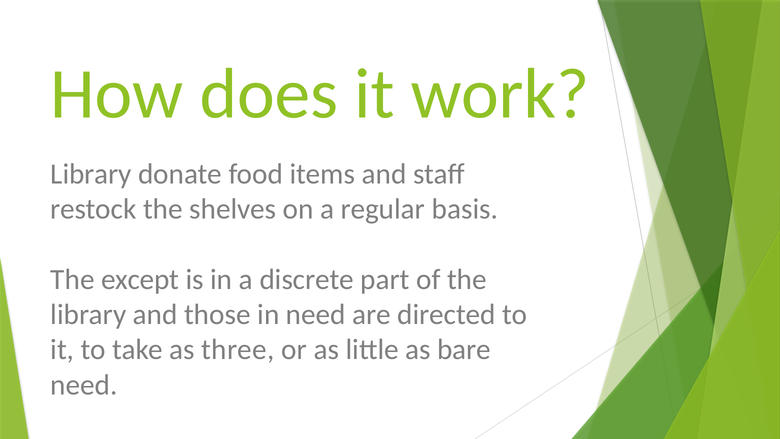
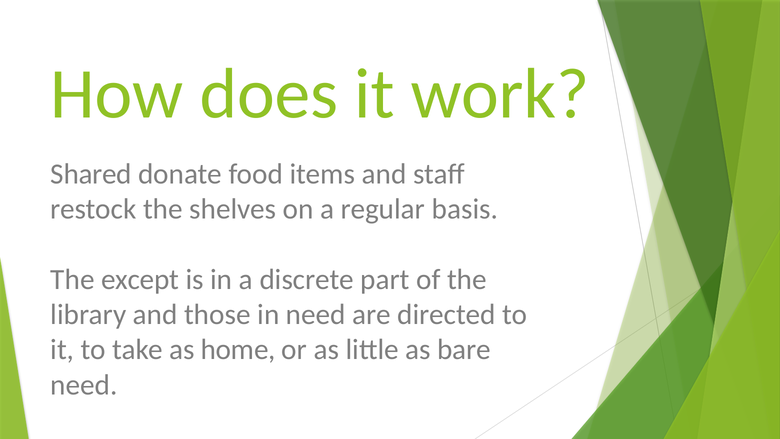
Library at (91, 174): Library -> Shared
three: three -> home
